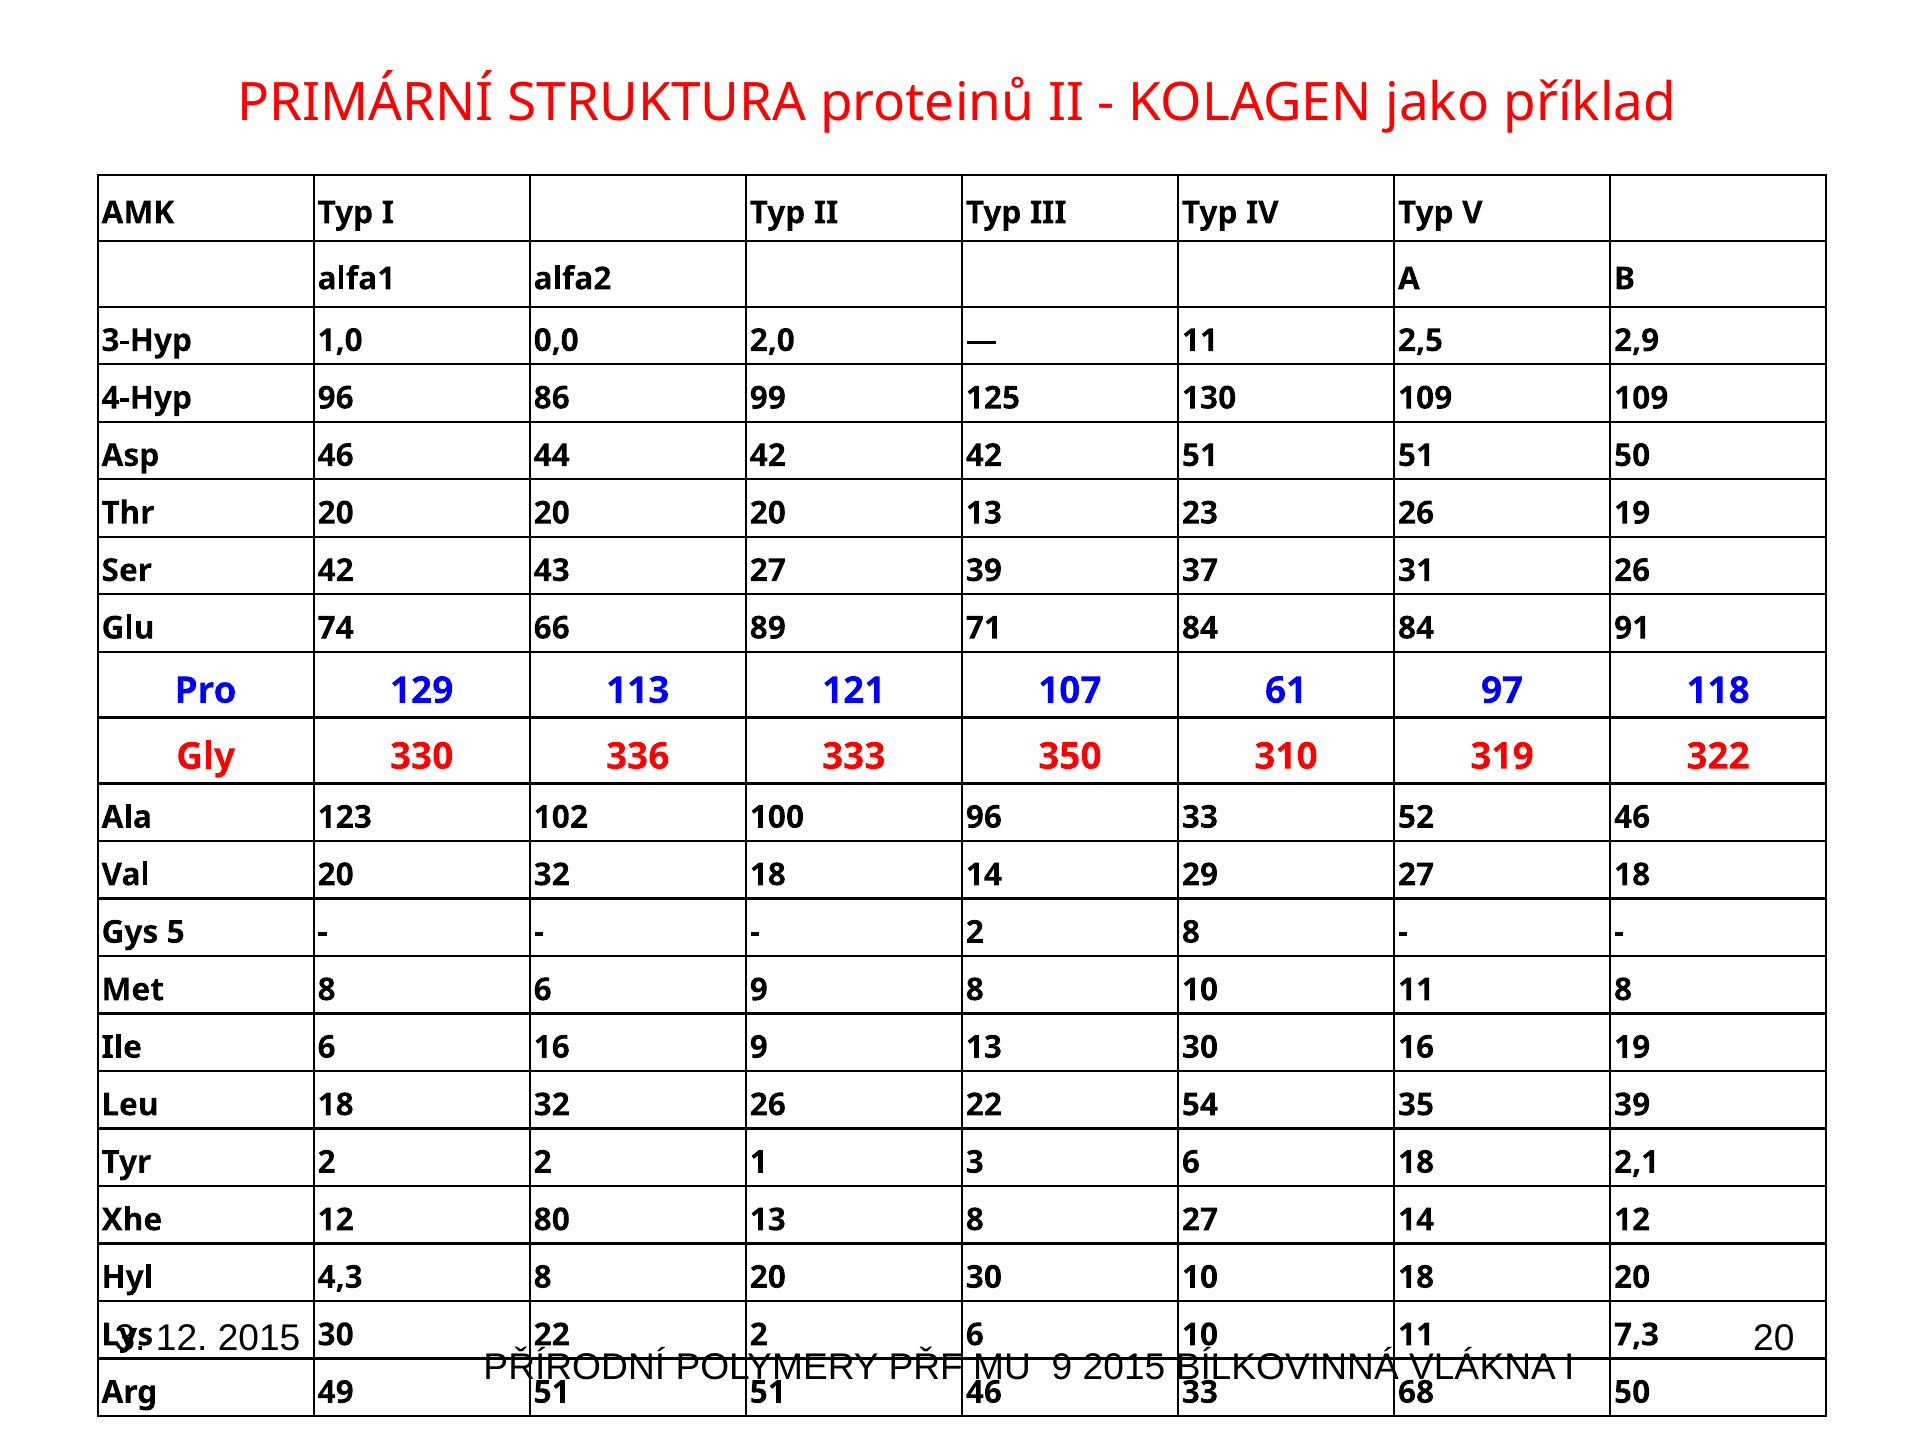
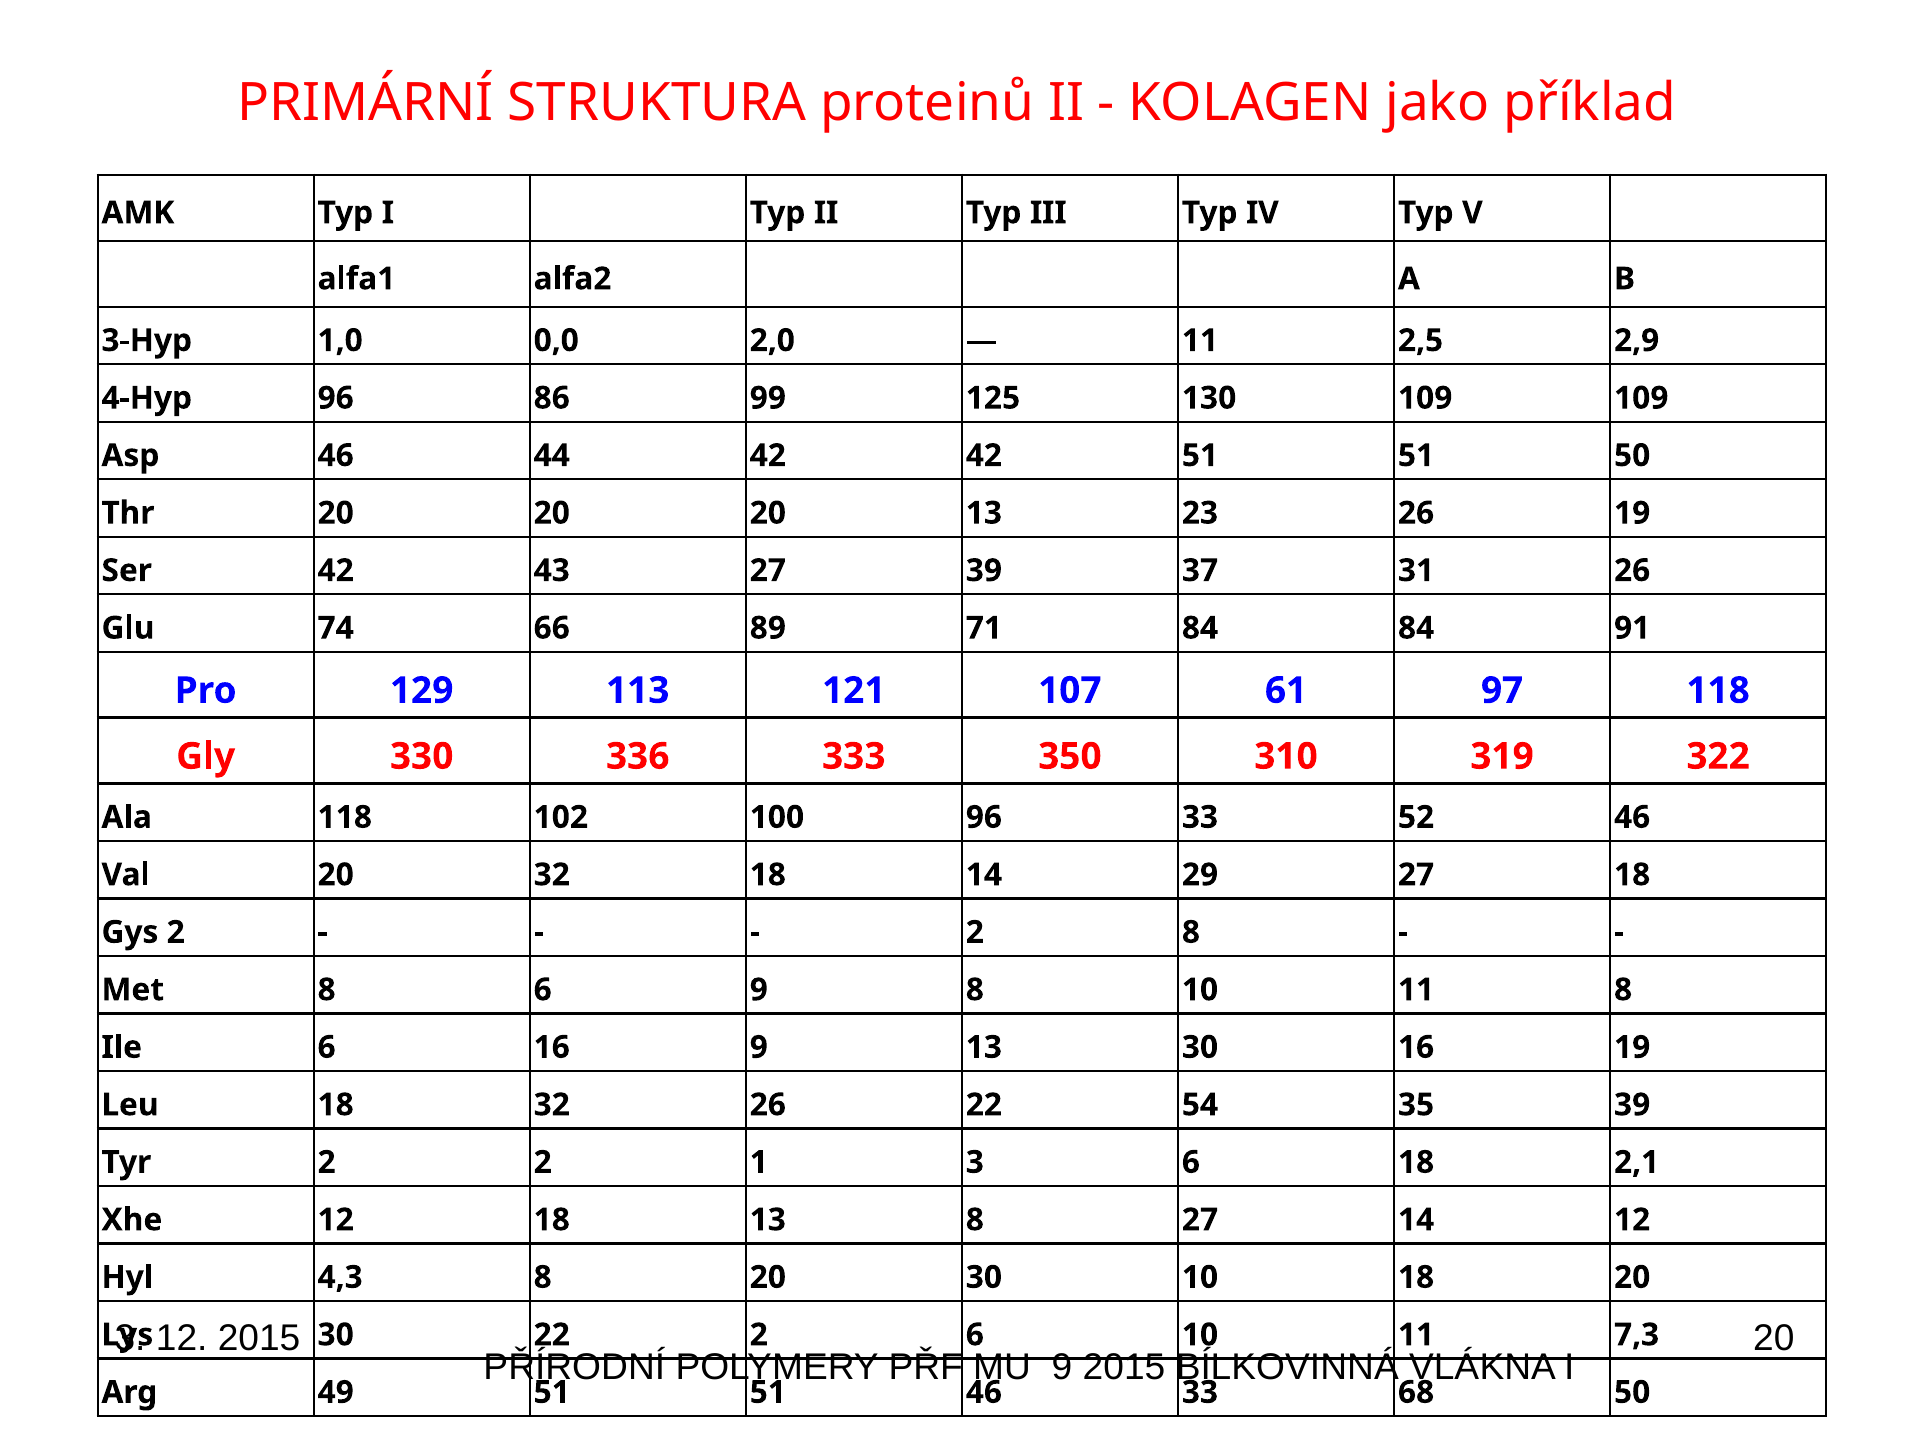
Ala 123: 123 -> 118
Gys 5: 5 -> 2
12 80: 80 -> 18
